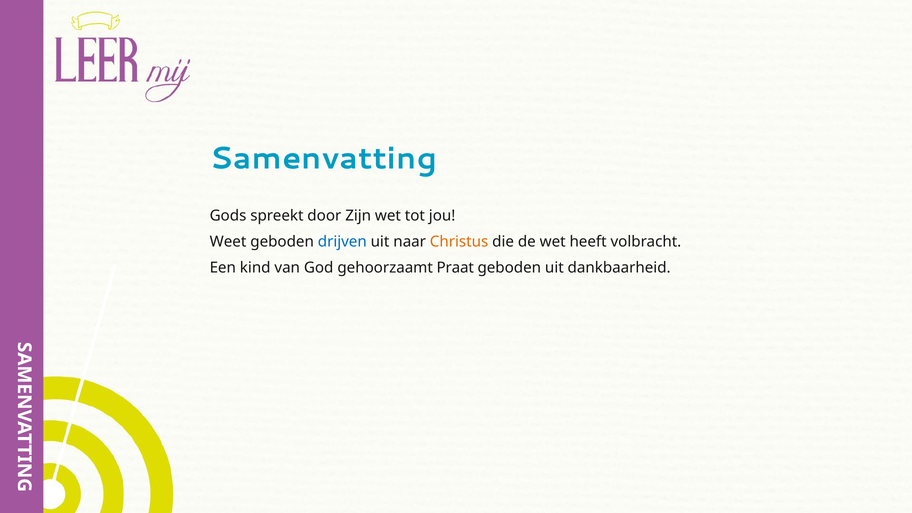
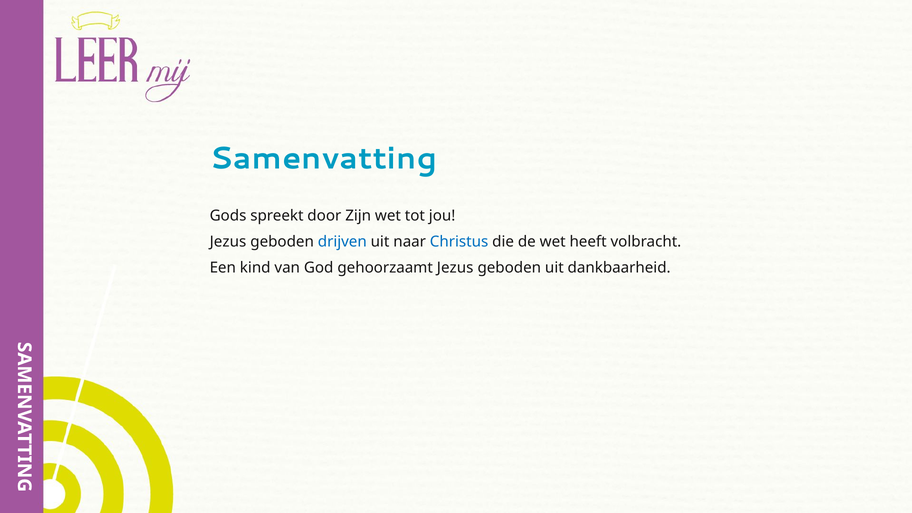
Weet at (228, 242): Weet -> Jezus
Christus colour: orange -> blue
gehoorzaamt Praat: Praat -> Jezus
